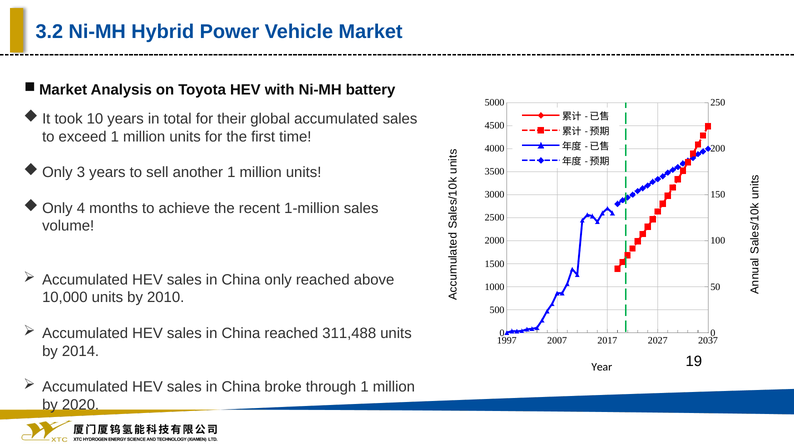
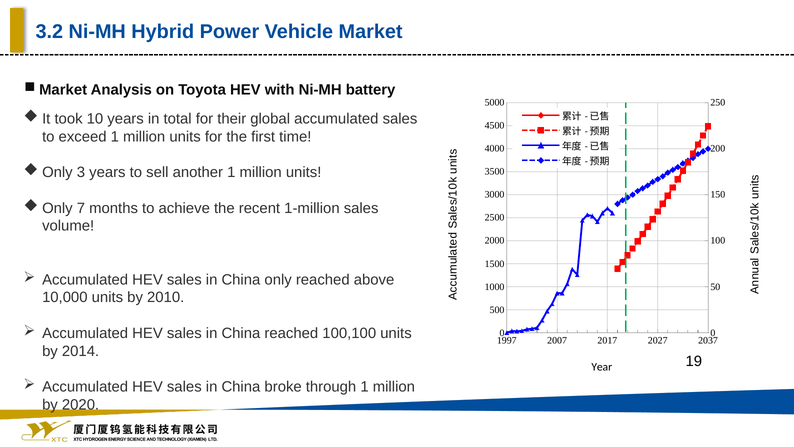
4: 4 -> 7
311,488: 311,488 -> 100,100
